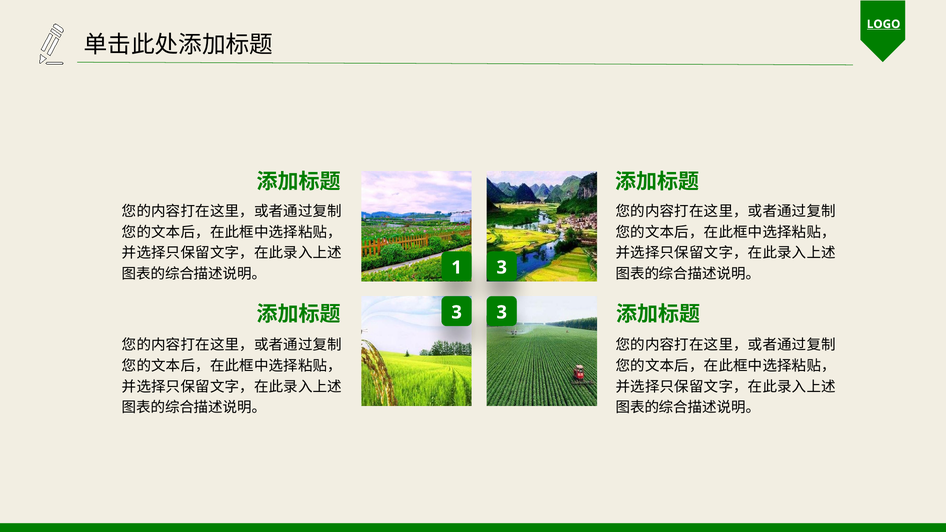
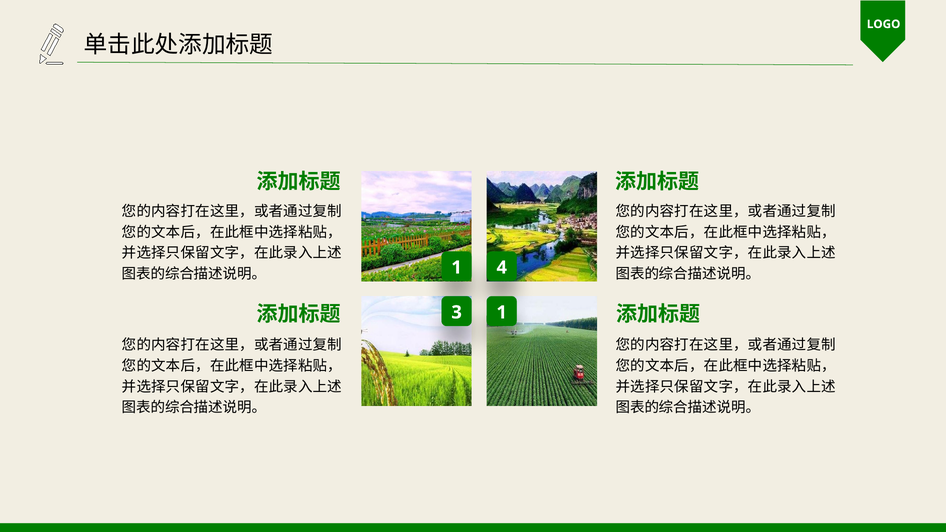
LOGO underline: present -> none
1 3: 3 -> 4
3 at (502, 312): 3 -> 1
